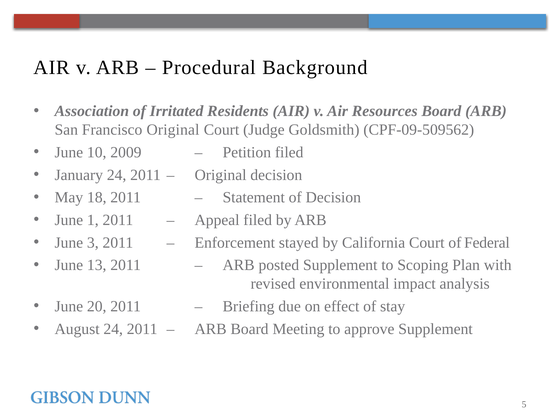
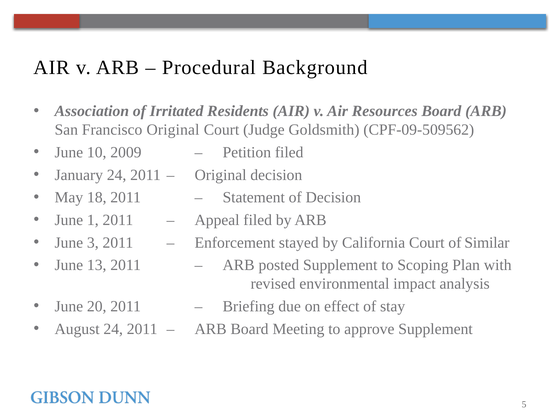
Federal: Federal -> Similar
